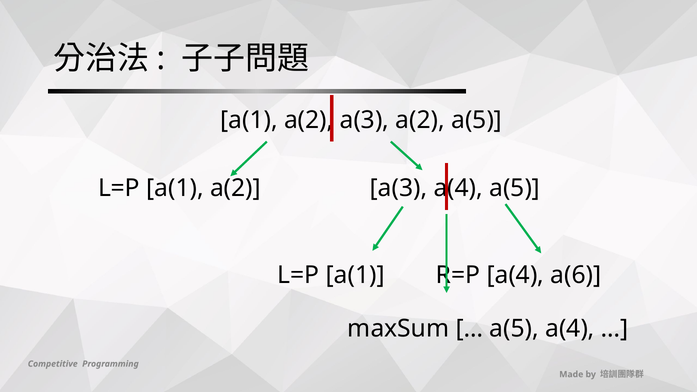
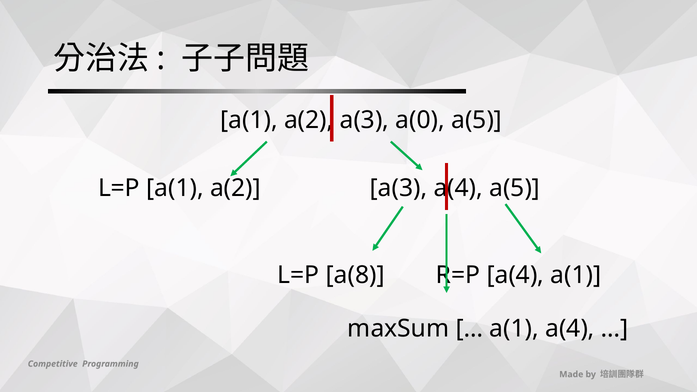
a(3 a(2: a(2 -> a(0
a(1 at (355, 275): a(1 -> a(8
a(4 a(6: a(6 -> a(1
a(5 at (514, 329): a(5 -> a(1
